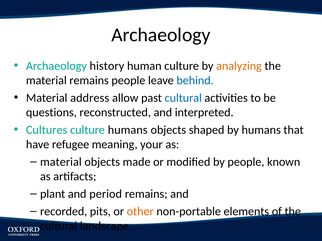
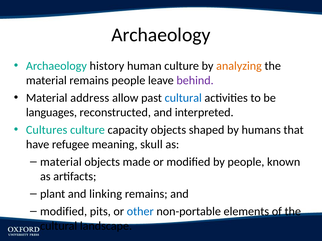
behind colour: blue -> purple
questions: questions -> languages
culture humans: humans -> capacity
your: your -> skull
period: period -> linking
recorded at (64, 212): recorded -> modified
other colour: orange -> blue
